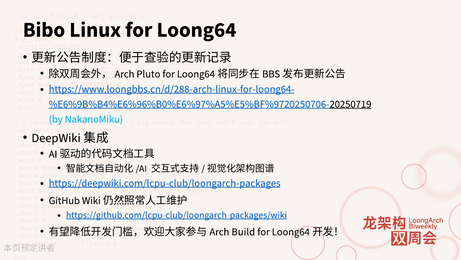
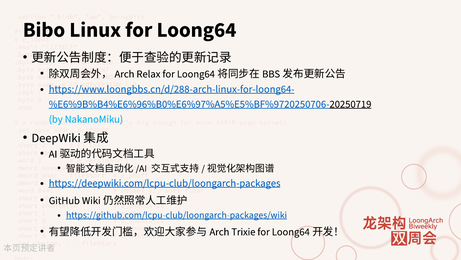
Pluto: Pluto -> Relax
Build: Build -> Trixie
